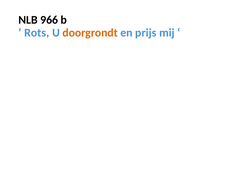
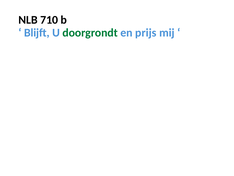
966: 966 -> 710
Rots: Rots -> Blijft
doorgrondt colour: orange -> green
